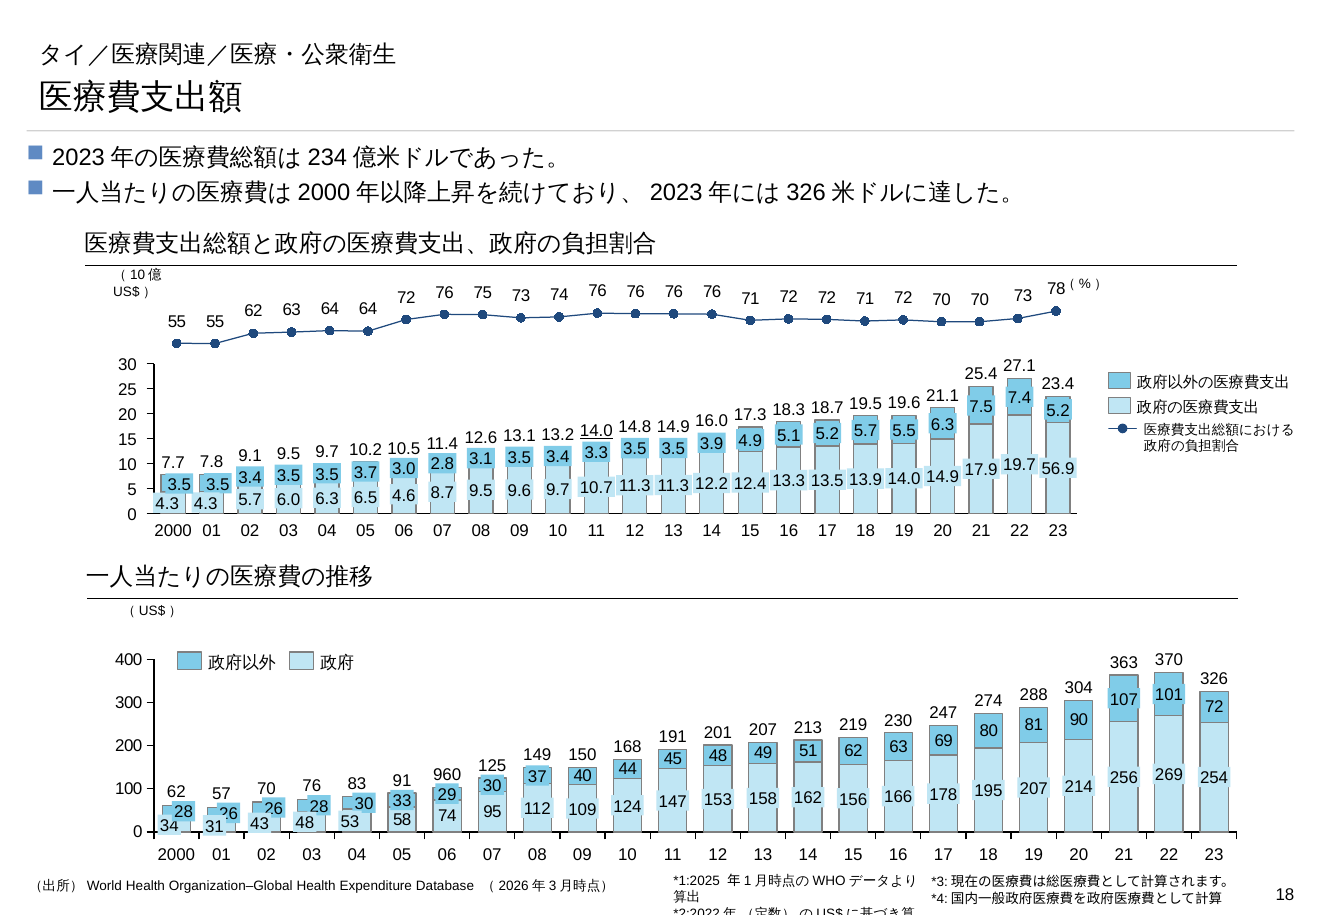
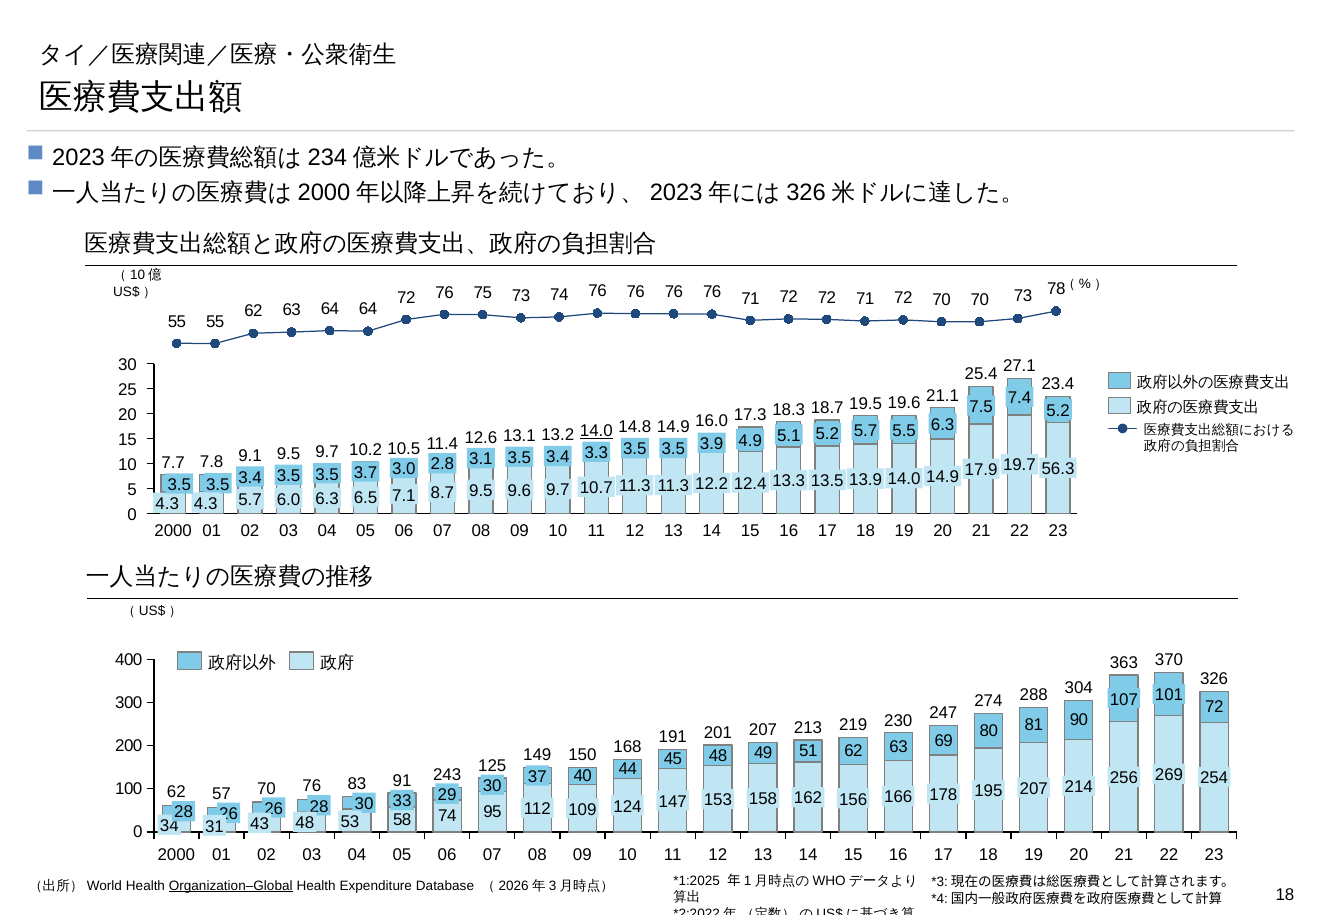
56.9: 56.9 -> 56.3
4.6: 4.6 -> 7.1
960: 960 -> 243
Organization–Global underline: none -> present
